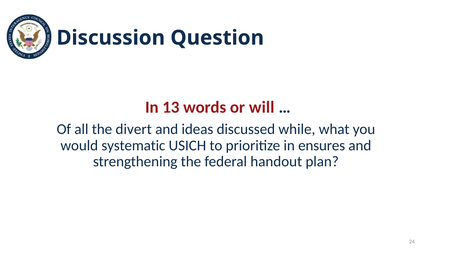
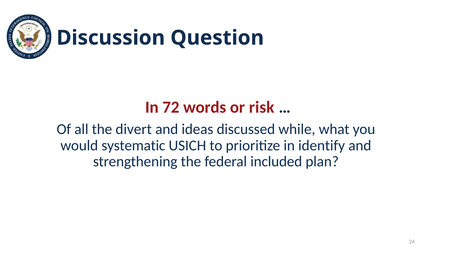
13: 13 -> 72
will: will -> risk
ensures: ensures -> identify
handout: handout -> included
